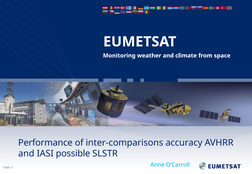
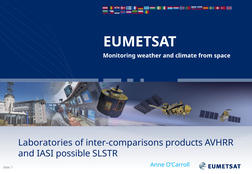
Performance: Performance -> Laboratories
accuracy: accuracy -> products
